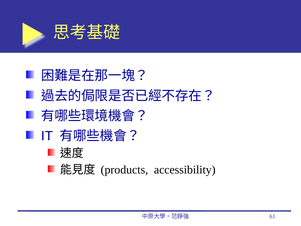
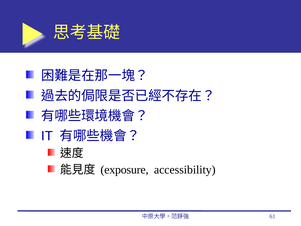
products: products -> exposure
